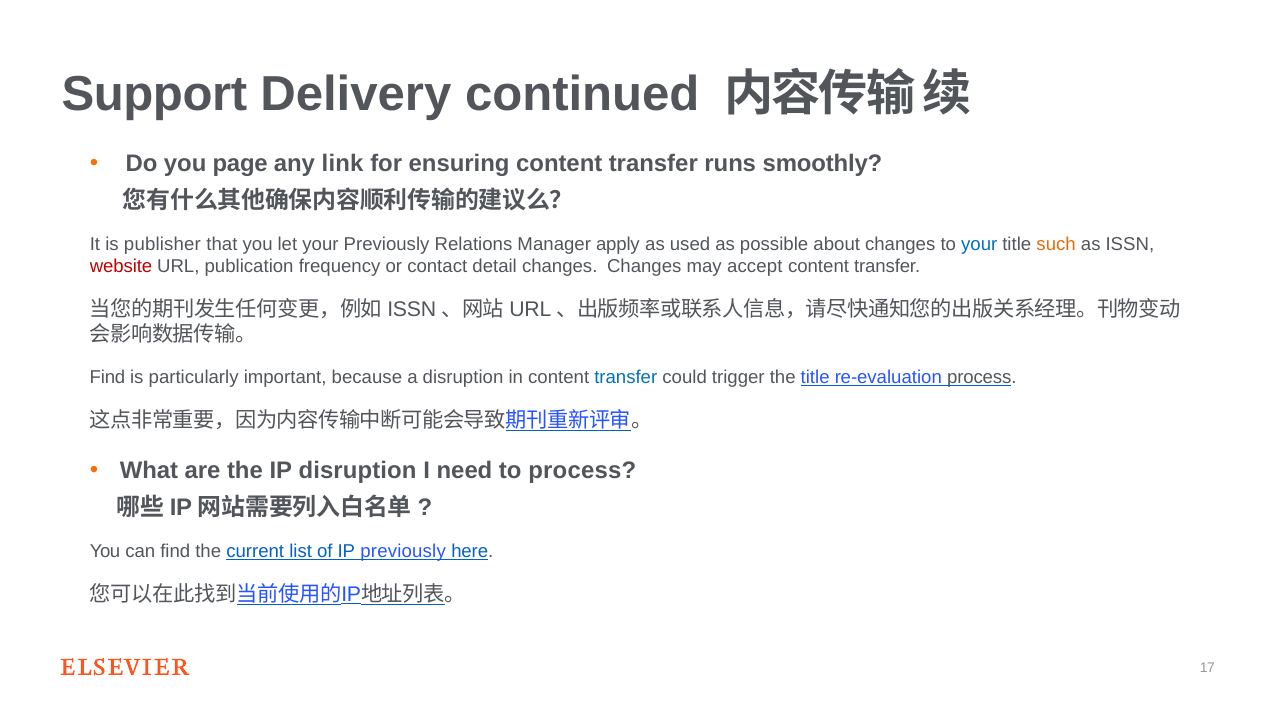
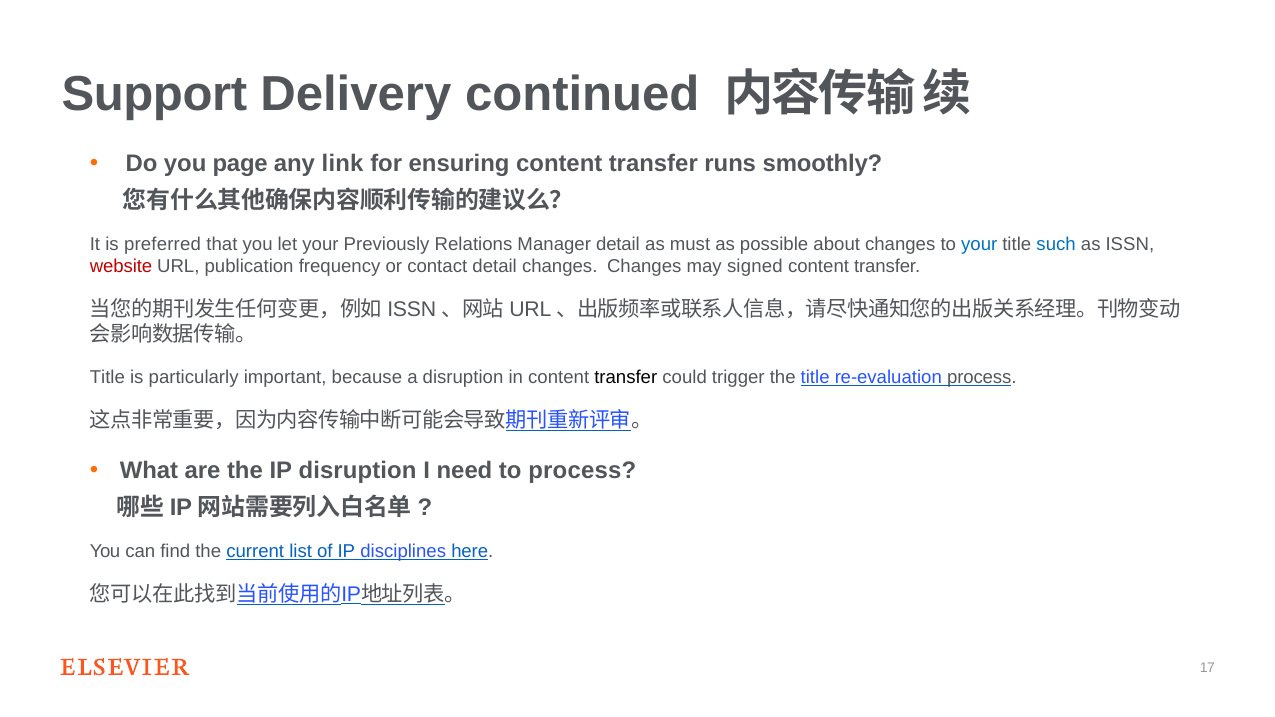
publisher: publisher -> preferred
Manager apply: apply -> detail
used: used -> must
such colour: orange -> blue
accept: accept -> signed
Find at (108, 377): Find -> Title
transfer at (626, 377) colour: blue -> black
IP previously: previously -> disciplines
